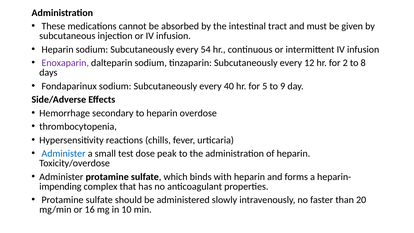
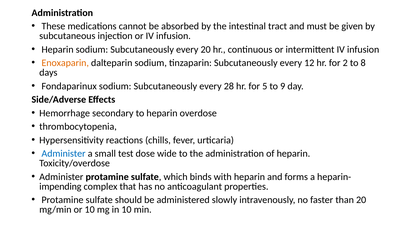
every 54: 54 -> 20
Enoxaparin colour: purple -> orange
40: 40 -> 28
peak: peak -> wide
or 16: 16 -> 10
